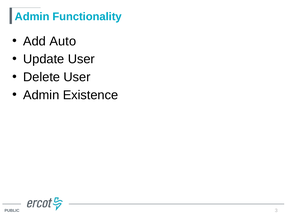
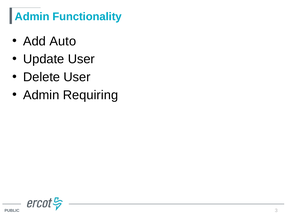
Existence: Existence -> Requiring
